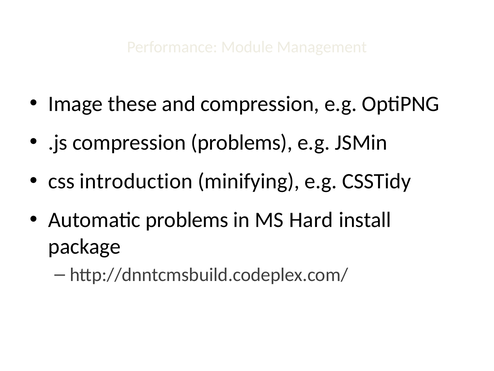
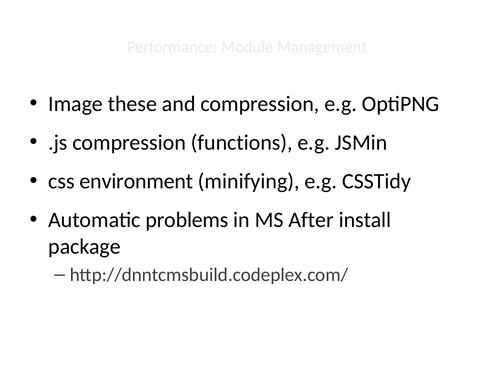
compression problems: problems -> functions
introduction: introduction -> environment
Hard: Hard -> After
